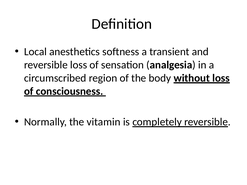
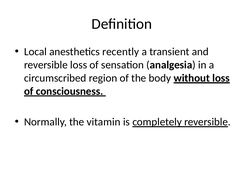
softness: softness -> recently
